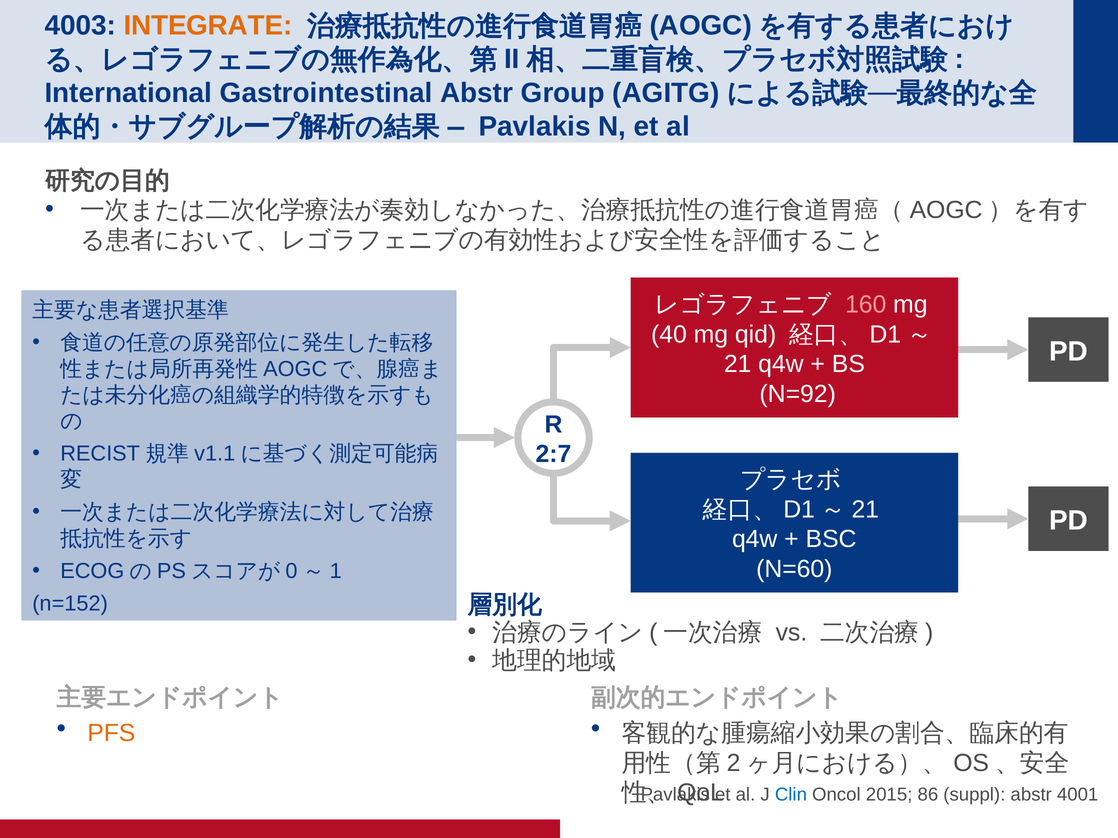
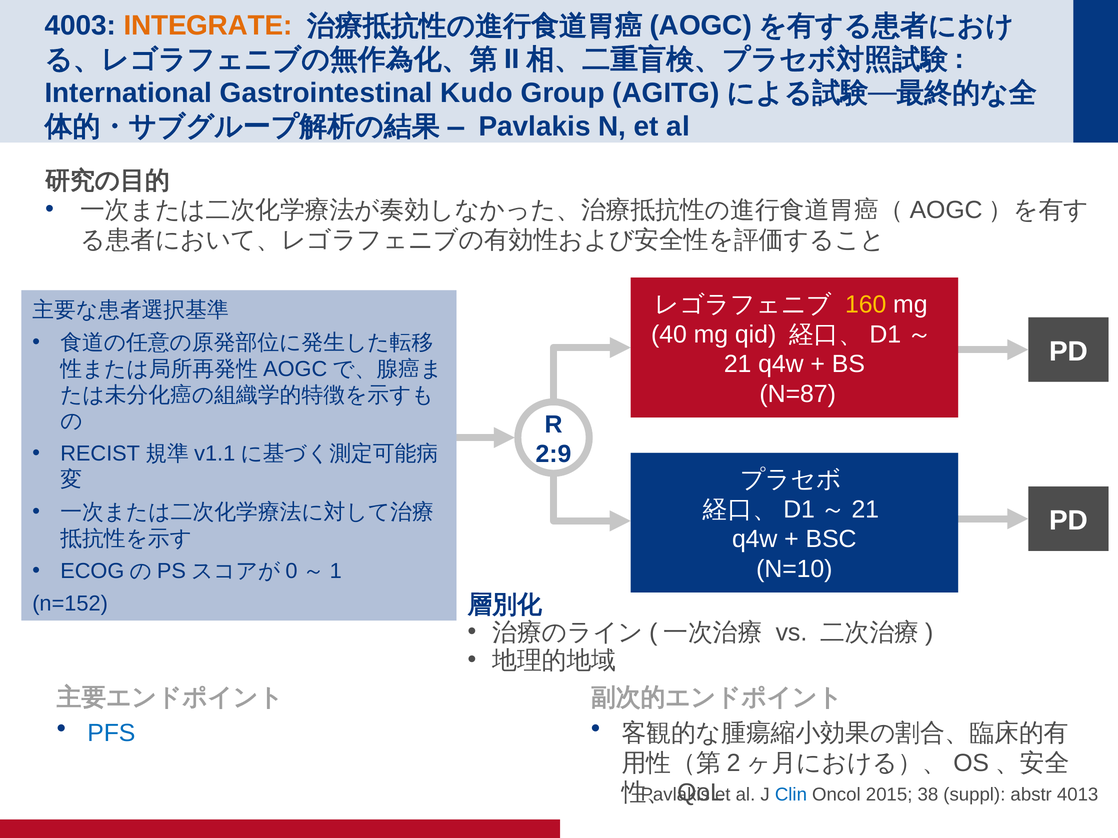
Gastrointestinal Abstr: Abstr -> Kudo
160 colour: pink -> yellow
N=92: N=92 -> N=87
2:7: 2:7 -> 2:9
N=60: N=60 -> N=10
PFS colour: orange -> blue
86: 86 -> 38
4001: 4001 -> 4013
